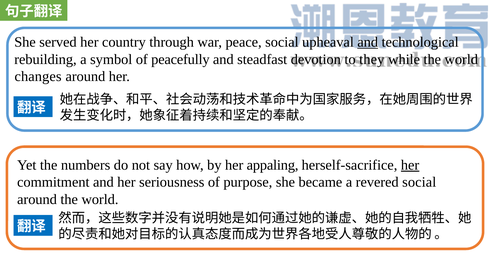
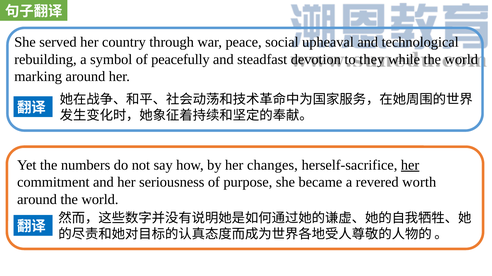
and at (368, 42) underline: present -> none
changes: changes -> marking
appaling: appaling -> changes
revered social: social -> worth
